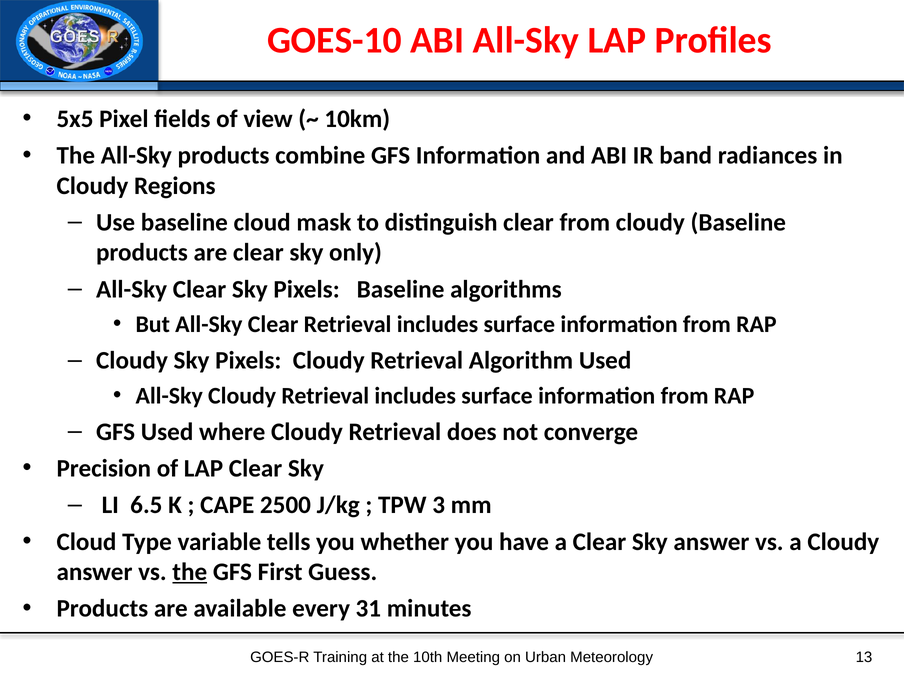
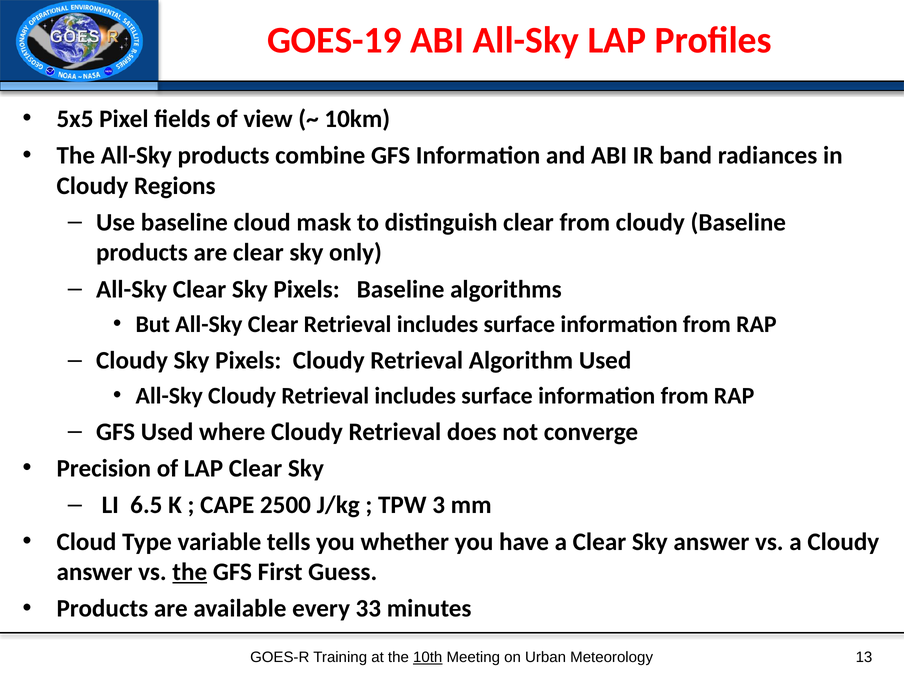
GOES-10: GOES-10 -> GOES-19
31: 31 -> 33
10th underline: none -> present
